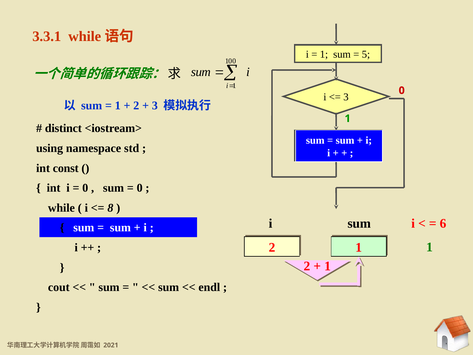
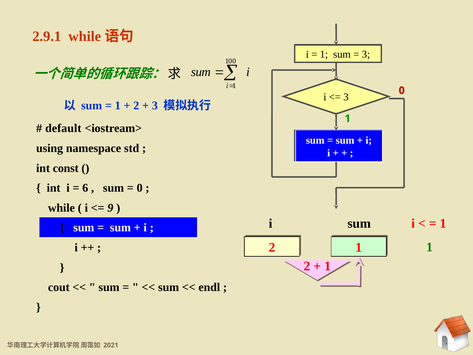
3.3.1: 3.3.1 -> 2.9.1
5 at (366, 54): 5 -> 3
distinct: distinct -> default
0 at (85, 188): 0 -> 6
8: 8 -> 9
6 at (443, 223): 6 -> 1
